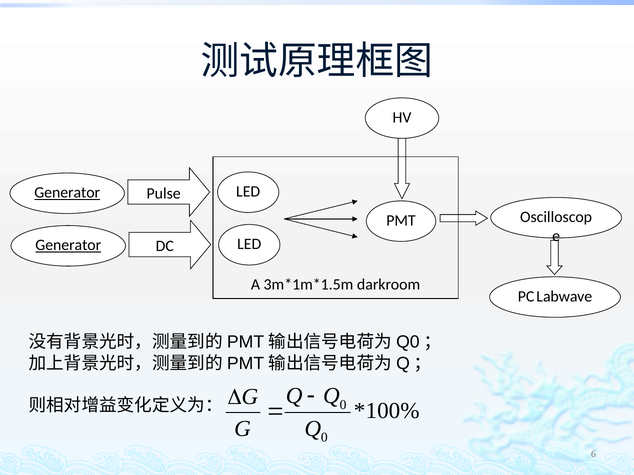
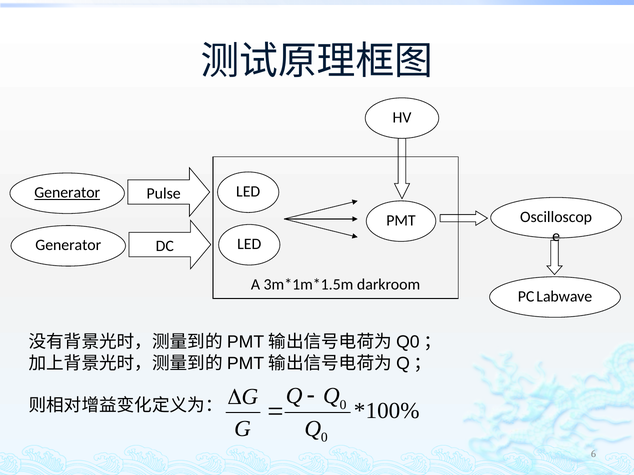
Generator at (68, 245) underline: present -> none
